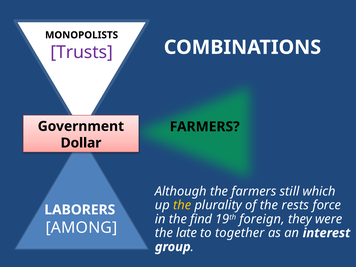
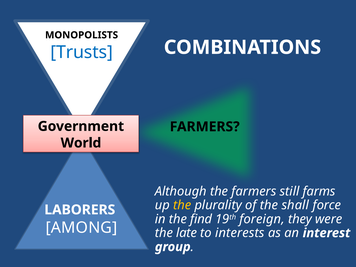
Trusts colour: purple -> blue
Dollar: Dollar -> World
which: which -> farms
rests: rests -> shall
together: together -> interests
